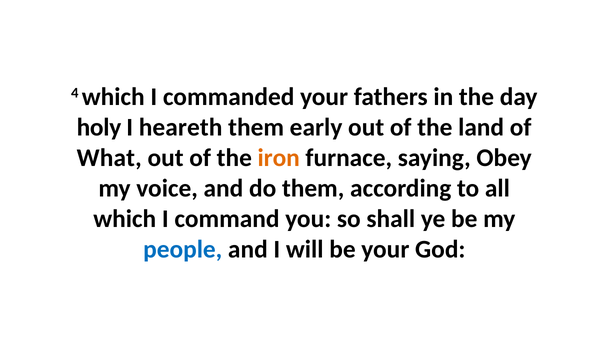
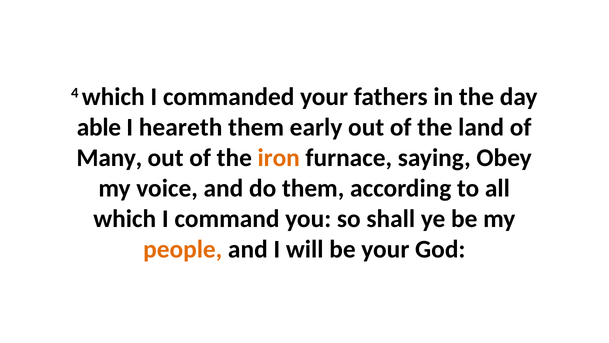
holy: holy -> able
What: What -> Many
people colour: blue -> orange
